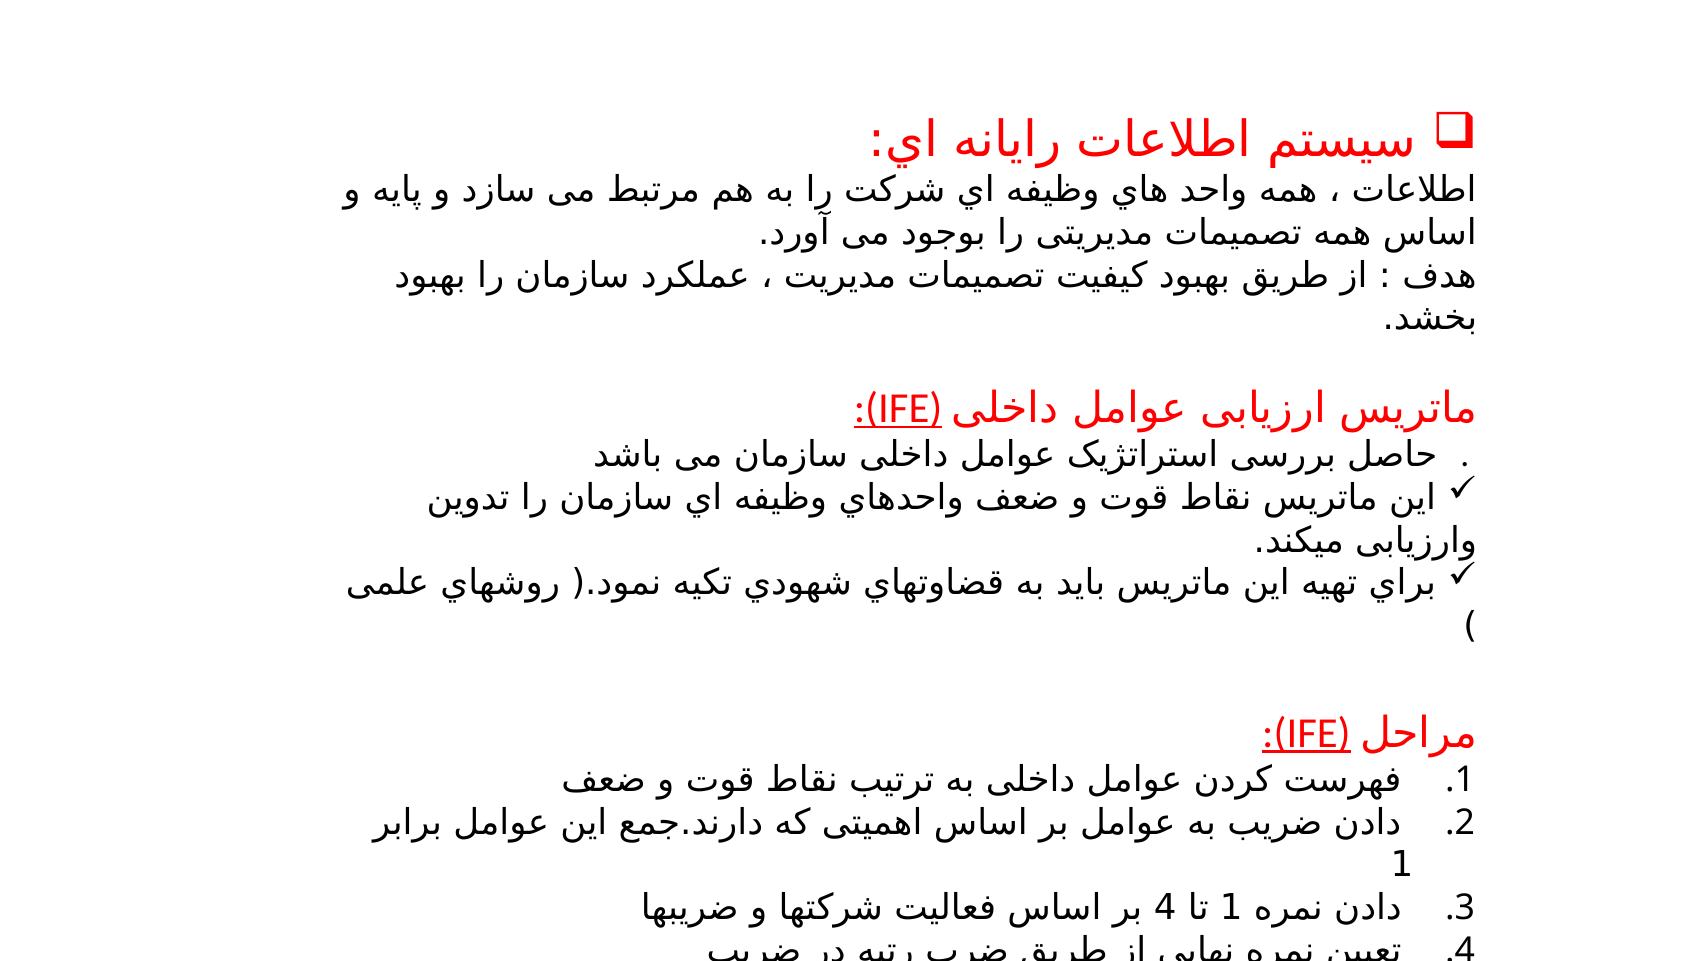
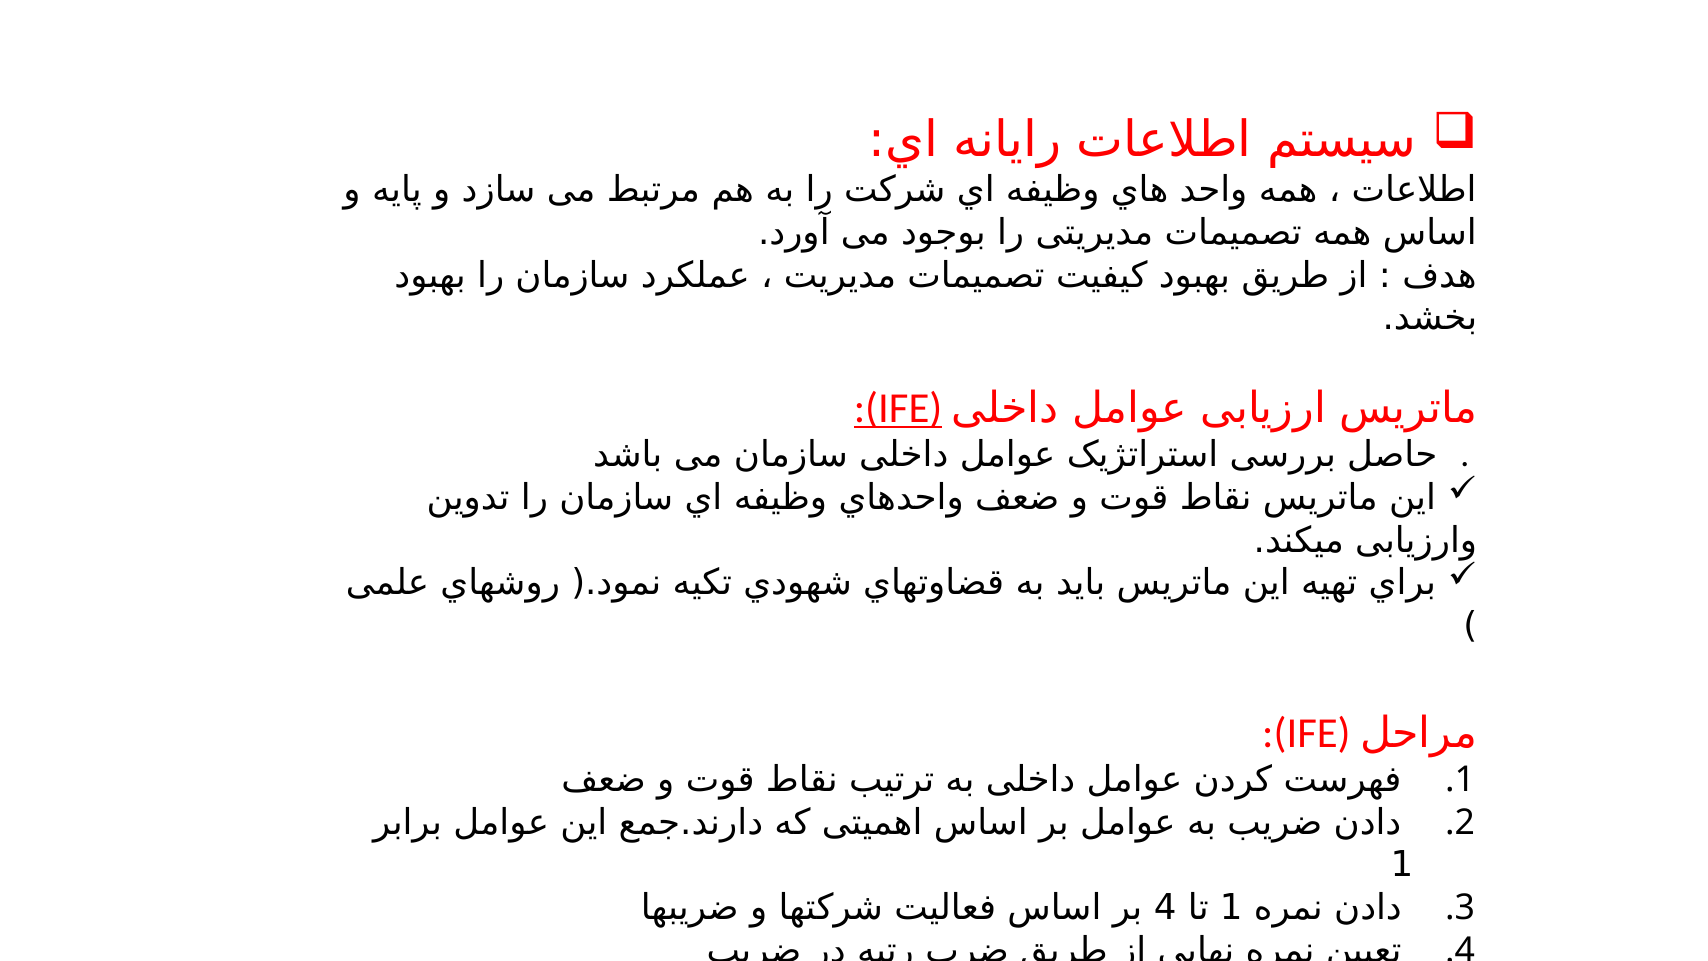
:(IFE at (1306, 733) underline: present -> none
